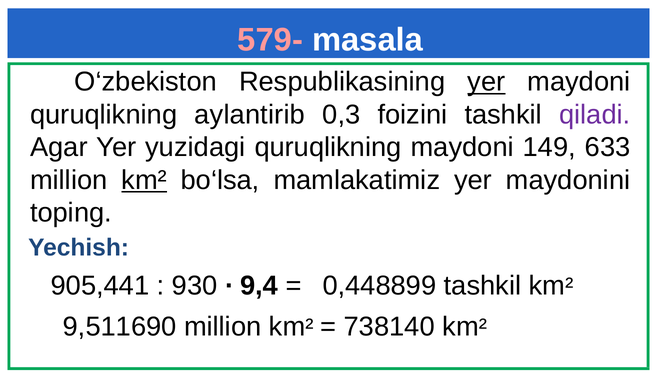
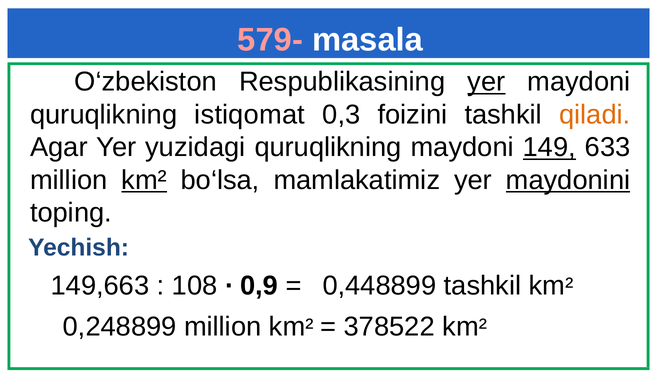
aylantirib: aylantirib -> istiqomat
qiladi colour: purple -> orange
149 underline: none -> present
maydonini underline: none -> present
905,441: 905,441 -> 149,663
930: 930 -> 108
9,4: 9,4 -> 0,9
9,511690: 9,511690 -> 0,248899
738140: 738140 -> 378522
